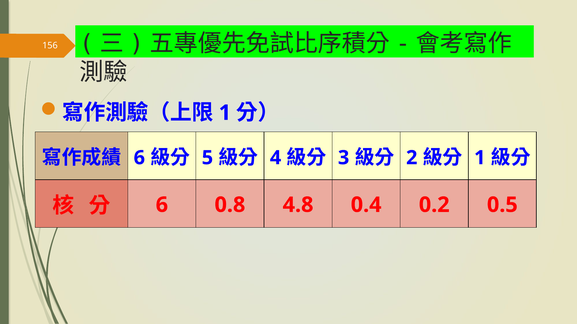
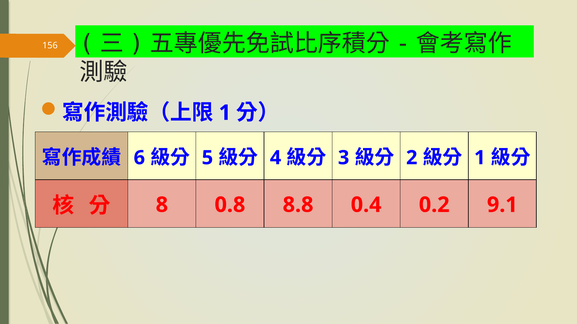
6 at (162, 205): 6 -> 8
4.8: 4.8 -> 8.8
0.5: 0.5 -> 9.1
